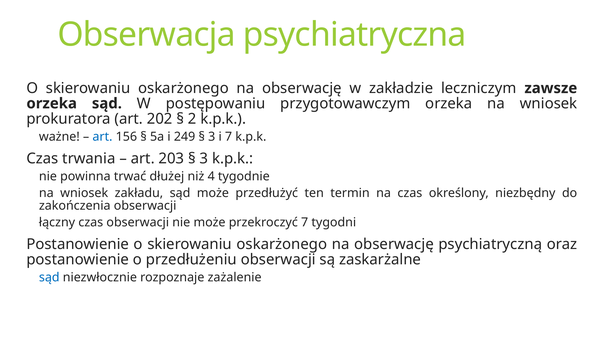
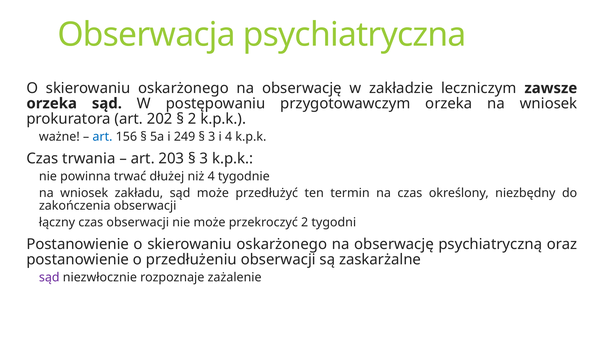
i 7: 7 -> 4
przekroczyć 7: 7 -> 2
sąd at (49, 277) colour: blue -> purple
